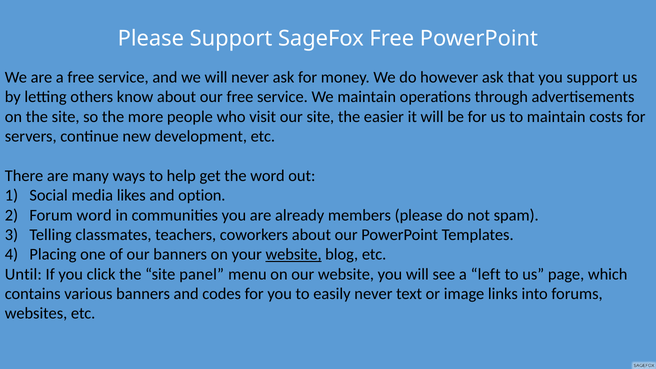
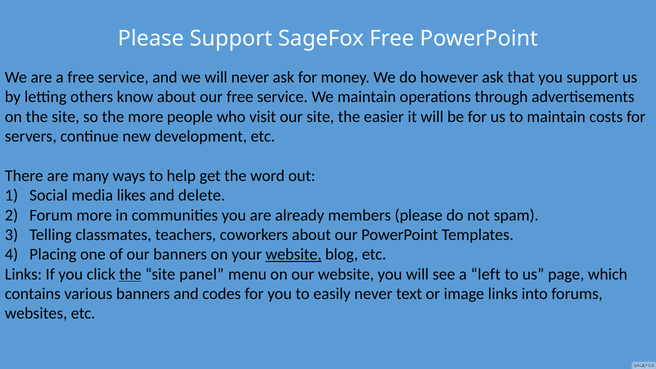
option: option -> delete
Forum word: word -> more
Until at (23, 274): Until -> Links
the at (130, 274) underline: none -> present
